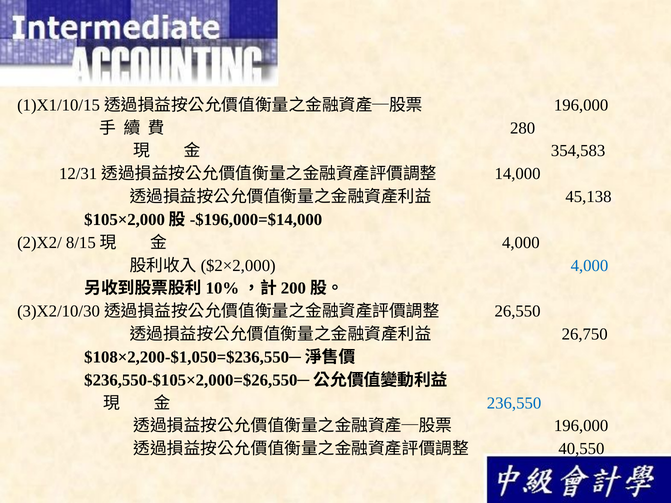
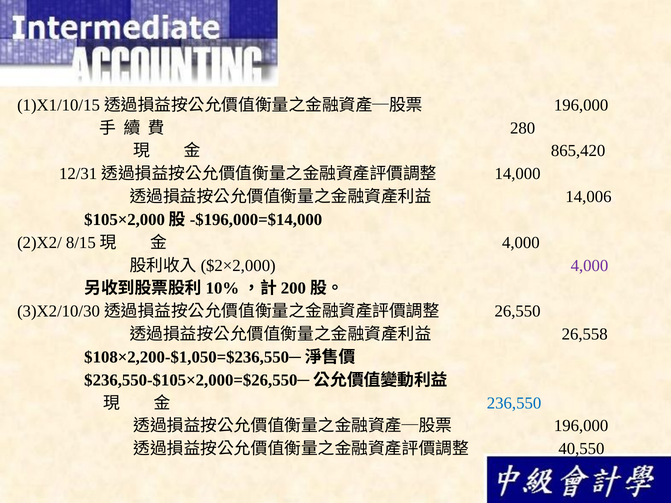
354,583: 354,583 -> 865,420
45,138: 45,138 -> 14,006
4,000 at (589, 266) colour: blue -> purple
26,750: 26,750 -> 26,558
